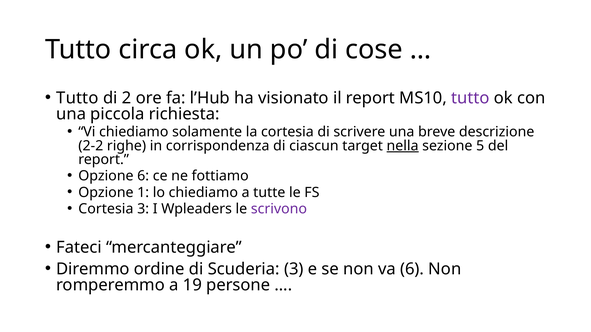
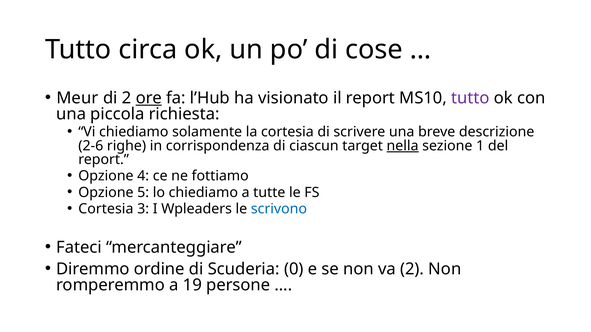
Tutto at (77, 98): Tutto -> Meur
ore underline: none -> present
2-2: 2-2 -> 2-6
5: 5 -> 1
Opzione 6: 6 -> 4
1: 1 -> 5
scrivono colour: purple -> blue
Scuderia 3: 3 -> 0
va 6: 6 -> 2
